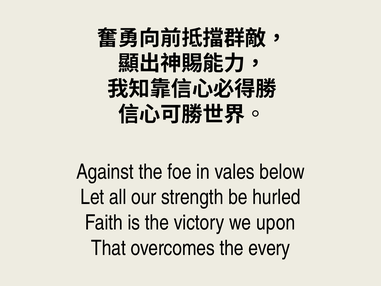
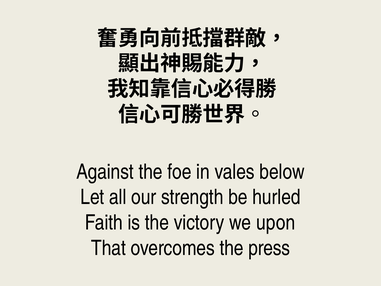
every: every -> press
